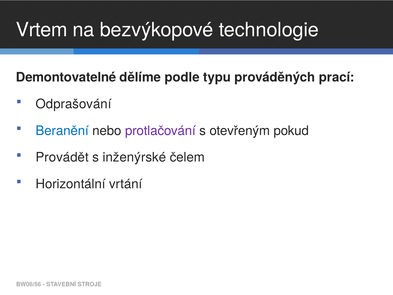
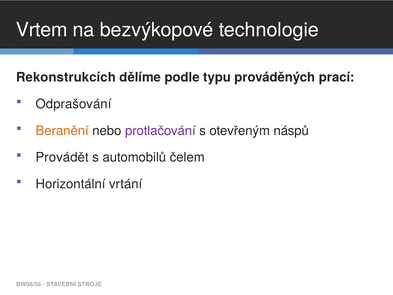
Demontovatelné: Demontovatelné -> Rekonstrukcích
Beranění colour: blue -> orange
pokud: pokud -> náspů
inženýrské: inženýrské -> automobilů
